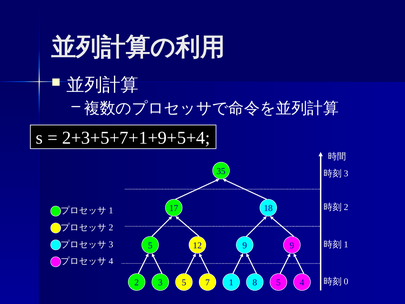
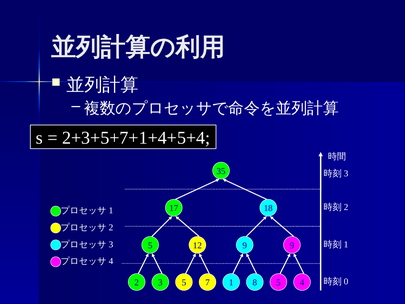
2+3+5+7+1+9+5+4: 2+3+5+7+1+9+5+4 -> 2+3+5+7+1+4+5+4
